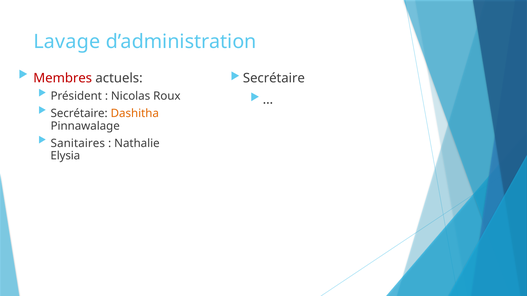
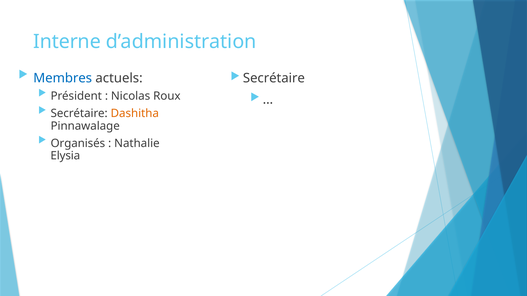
Lavage: Lavage -> Interne
Membres colour: red -> blue
Sanitaires: Sanitaires -> Organisés
